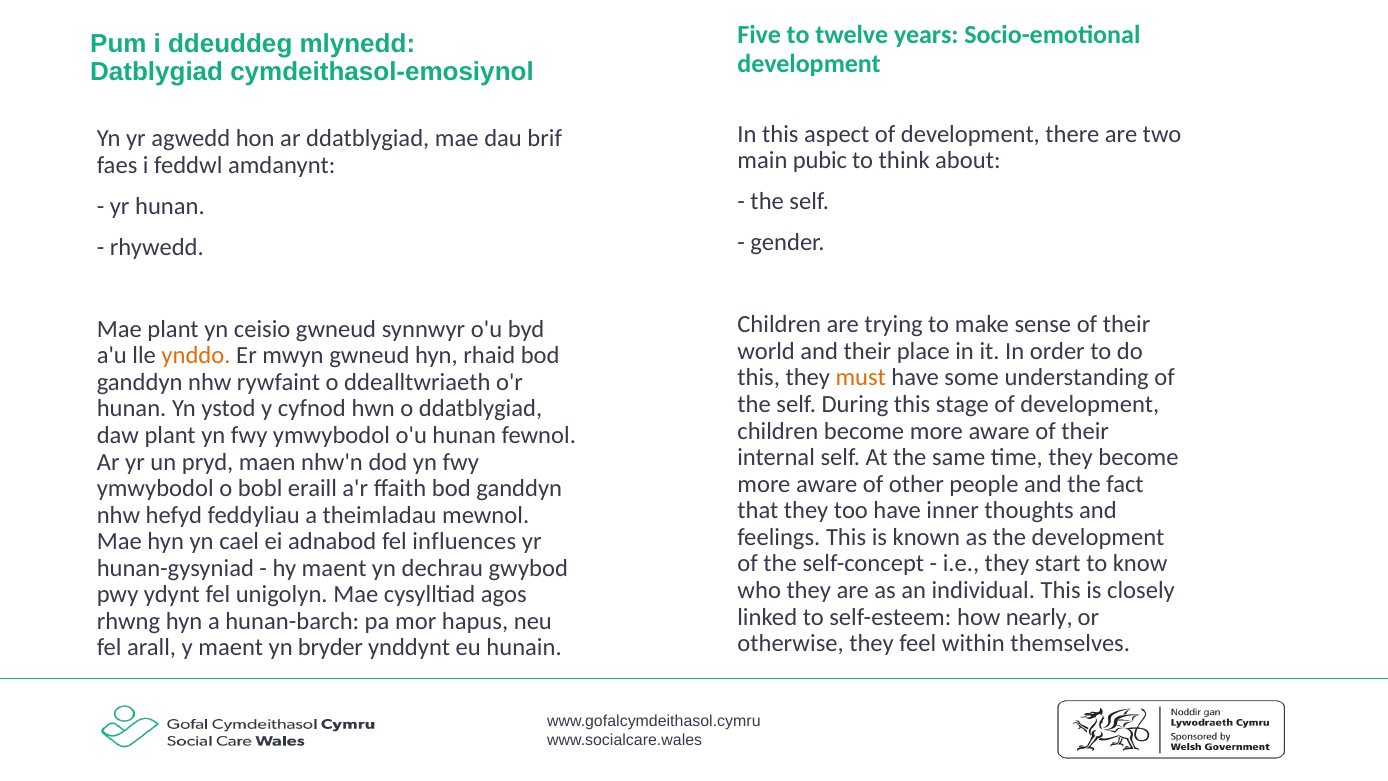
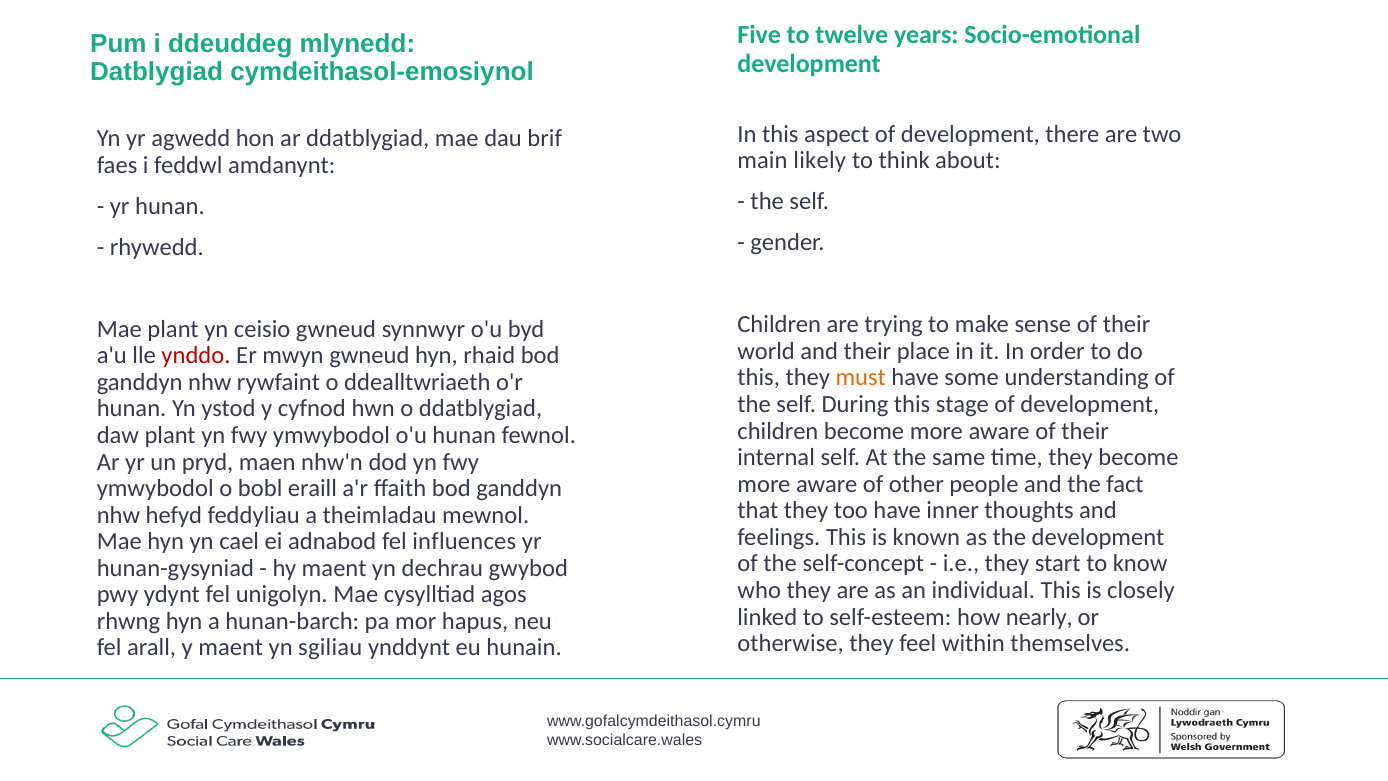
pubic: pubic -> likely
ynddo colour: orange -> red
bryder: bryder -> sgiliau
